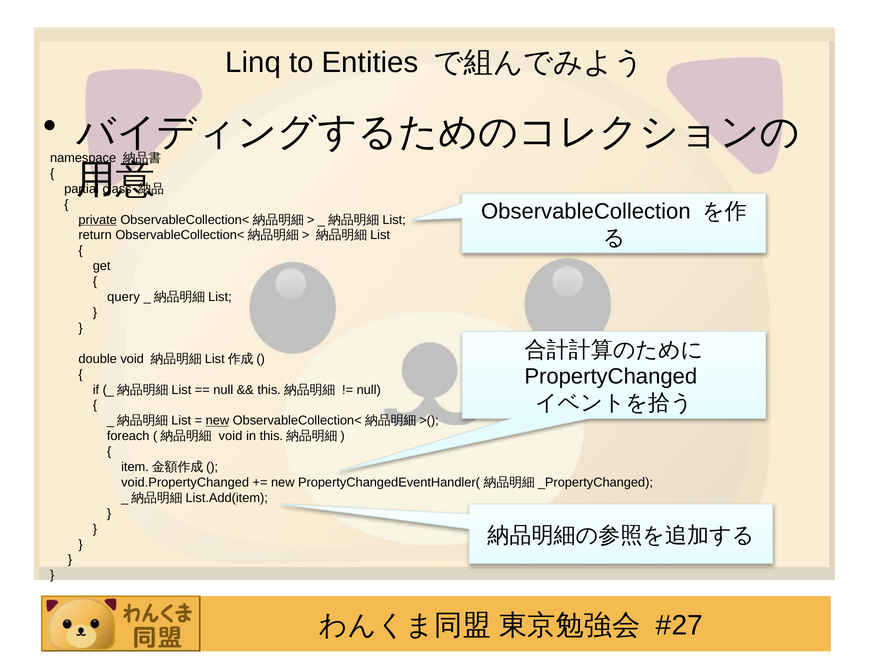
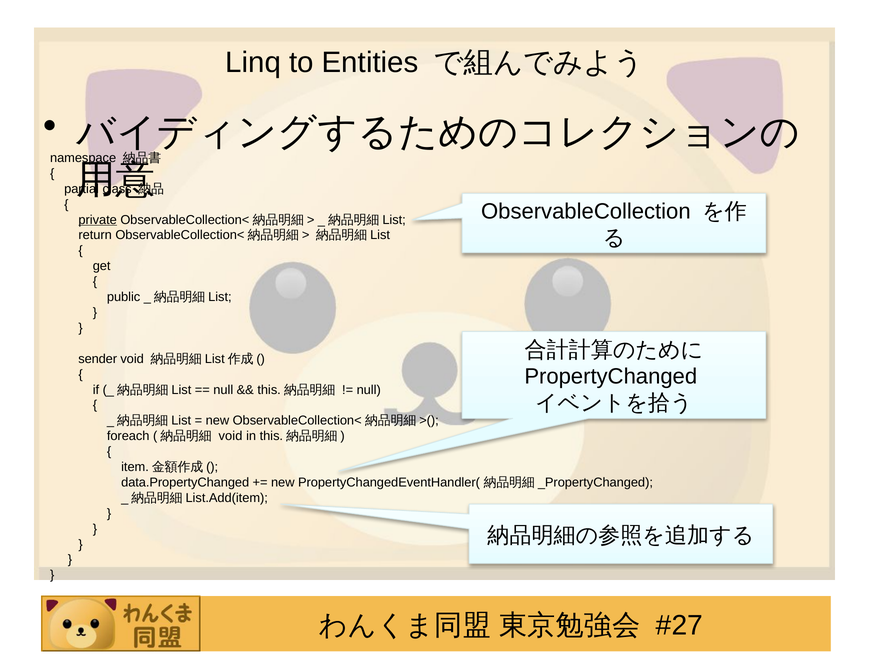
query: query -> public
double: double -> sender
new at (217, 420) underline: present -> none
void.PropertyChanged: void.PropertyChanged -> data.PropertyChanged
